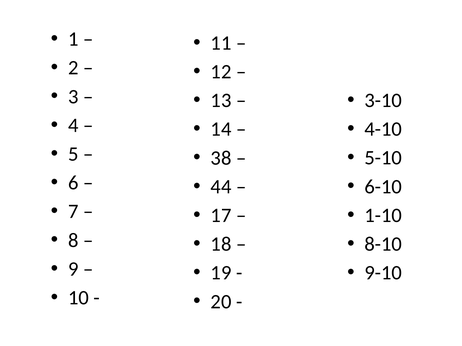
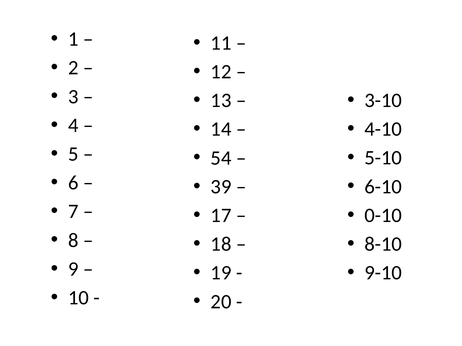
38: 38 -> 54
44: 44 -> 39
1-10: 1-10 -> 0-10
